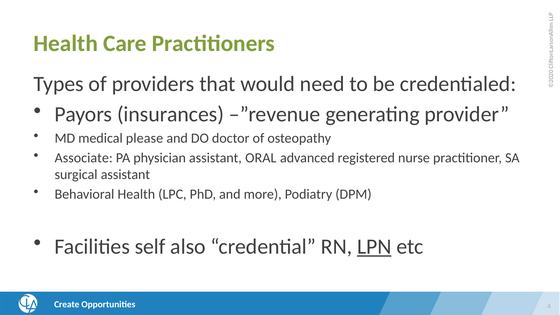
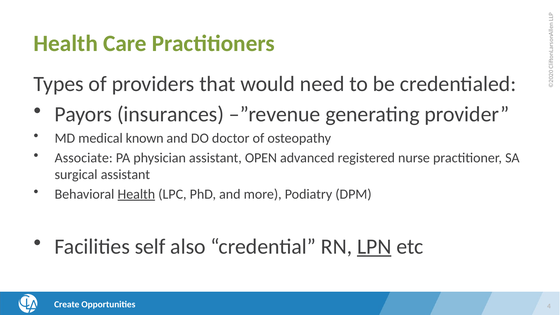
please: please -> known
ORAL: ORAL -> OPEN
Health at (136, 194) underline: none -> present
